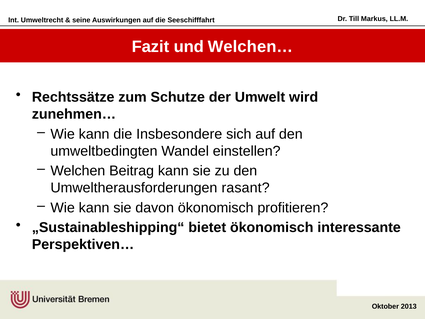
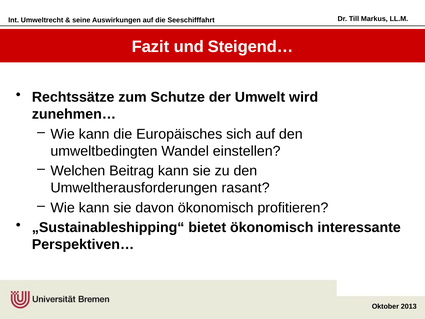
Welchen…: Welchen… -> Steigend…
Insbesondere: Insbesondere -> Europäisches
